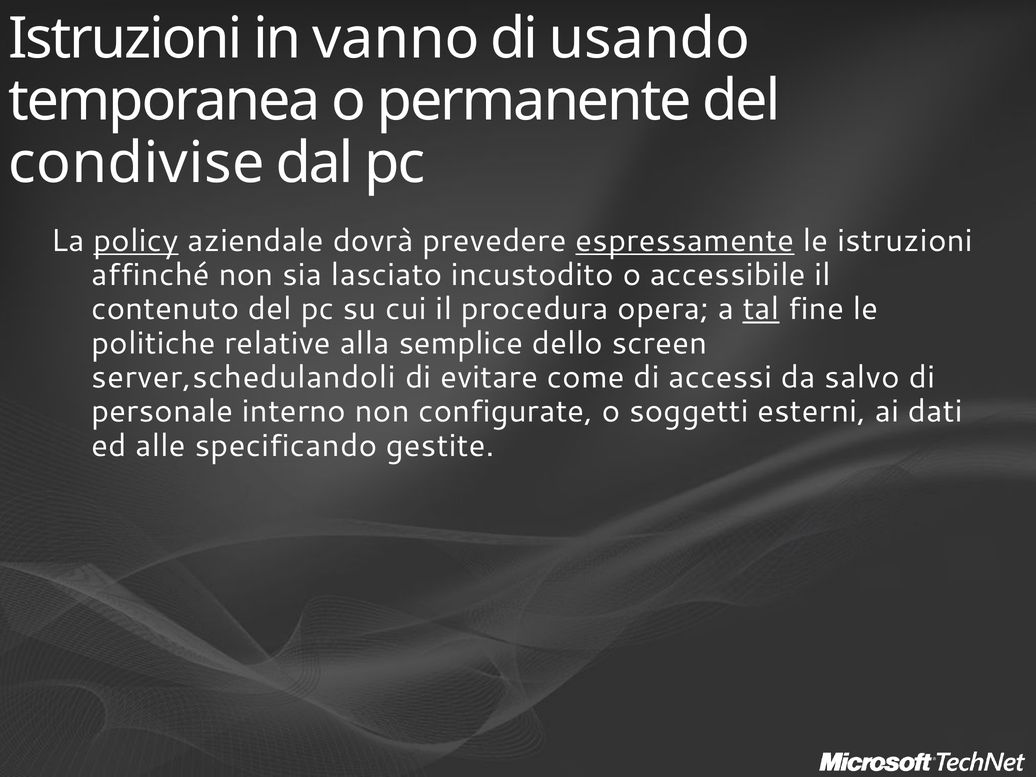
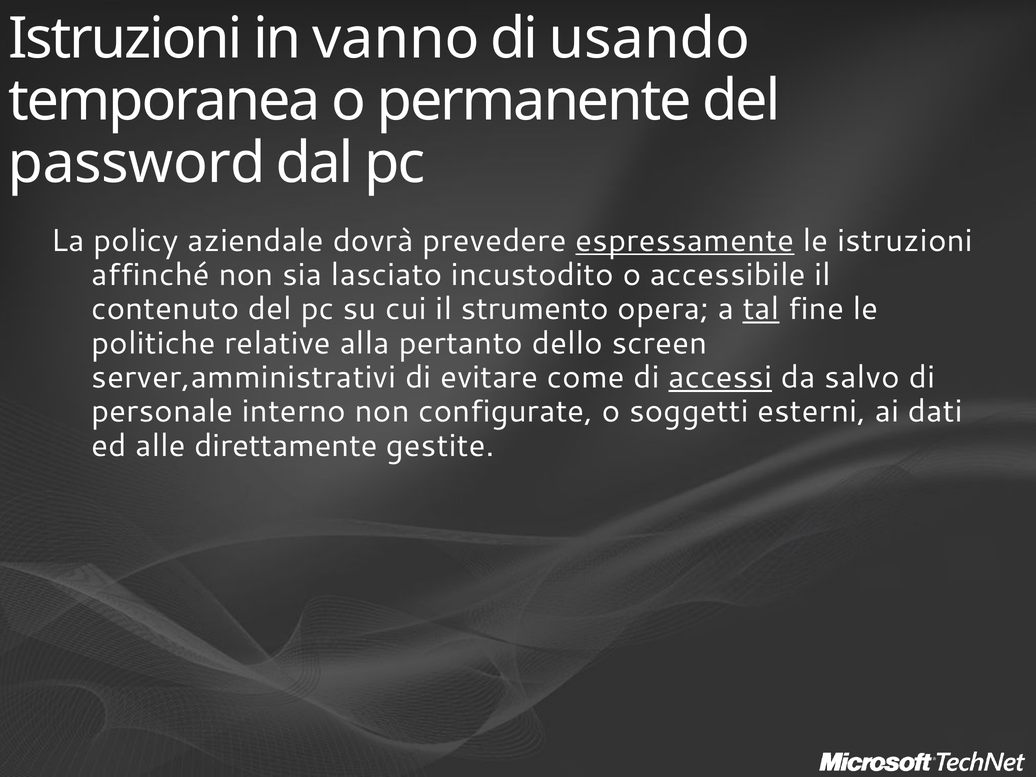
condivise: condivise -> password
policy underline: present -> none
procedura: procedura -> strumento
semplice: semplice -> pertanto
server,schedulandoli: server,schedulandoli -> server,amministrativi
accessi underline: none -> present
specificando: specificando -> direttamente
